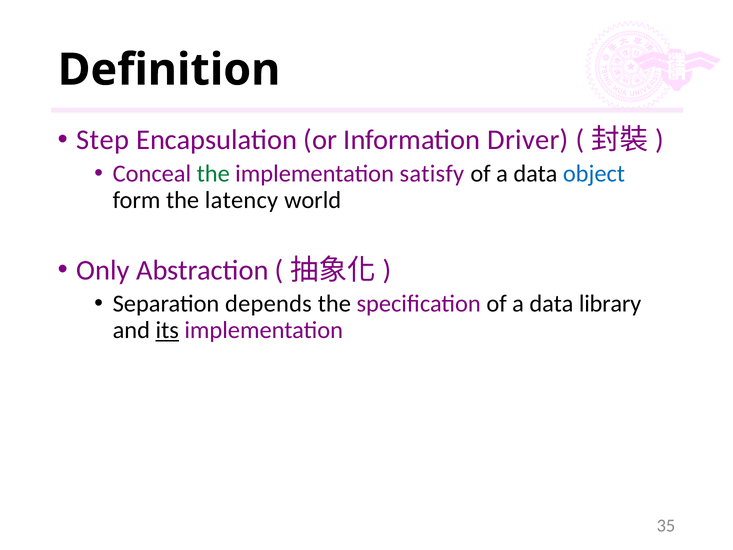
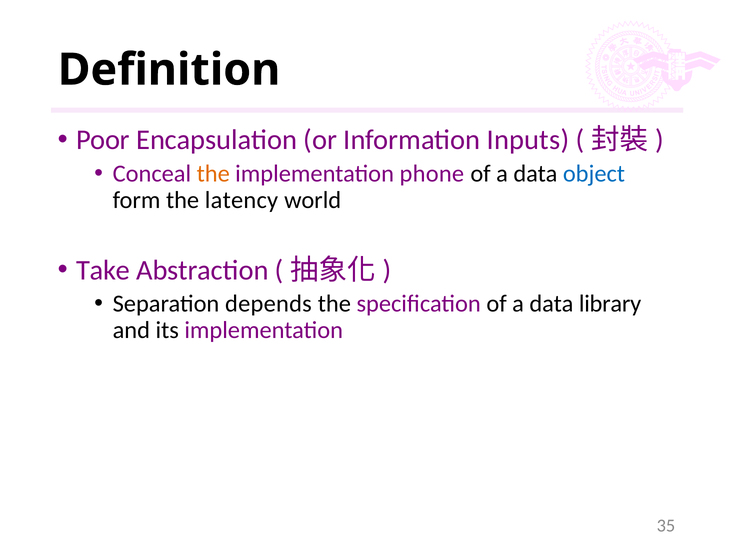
Step: Step -> Poor
Driver: Driver -> Inputs
the at (213, 174) colour: green -> orange
satisfy: satisfy -> phone
Only: Only -> Take
its underline: present -> none
